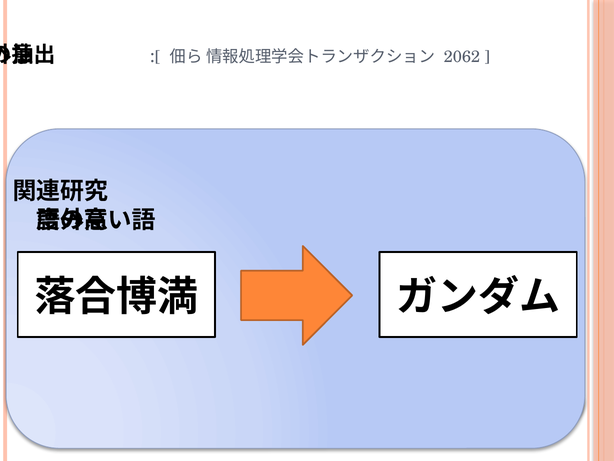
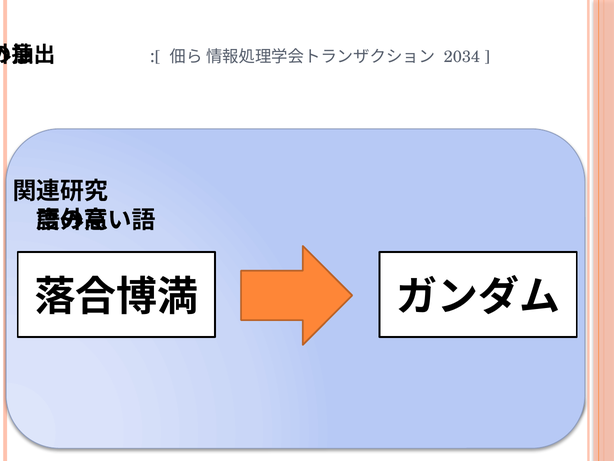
2062: 2062 -> 2034
